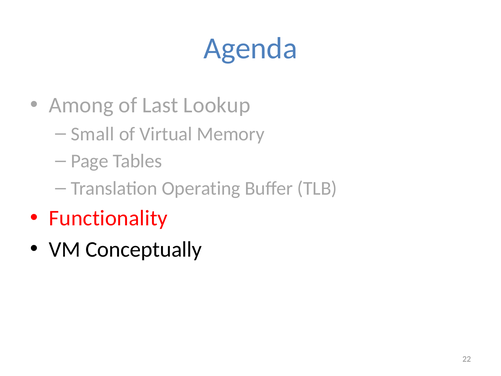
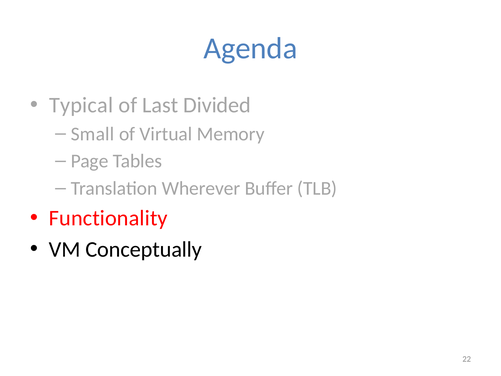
Among: Among -> Typical
Lookup: Lookup -> Divided
Operating: Operating -> Wherever
